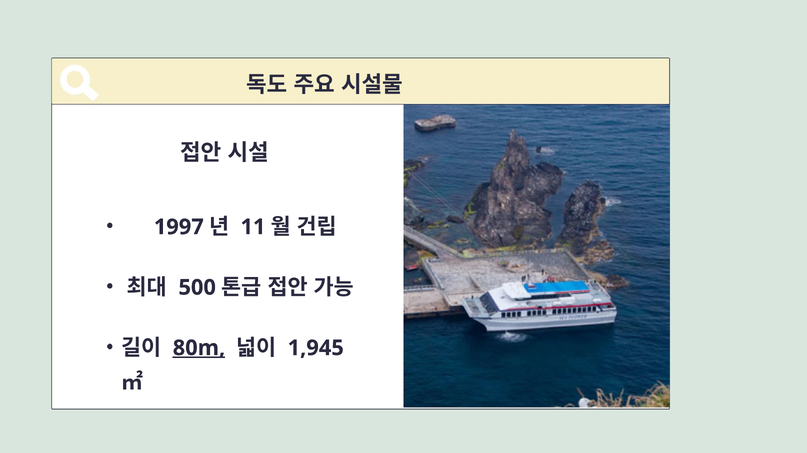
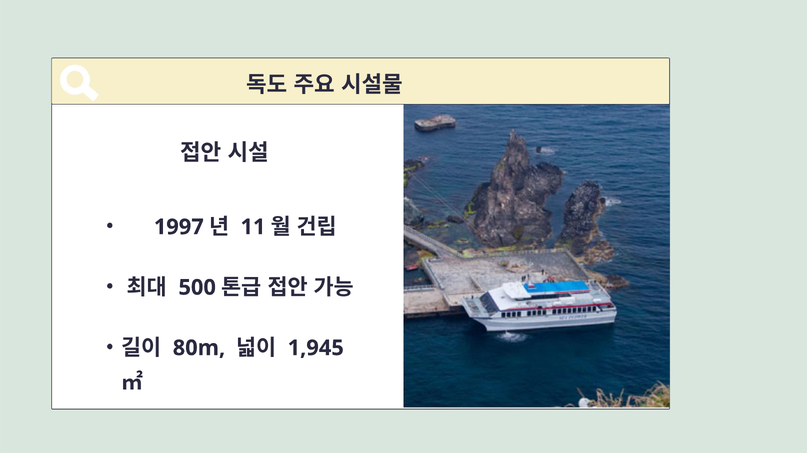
80m underline: present -> none
